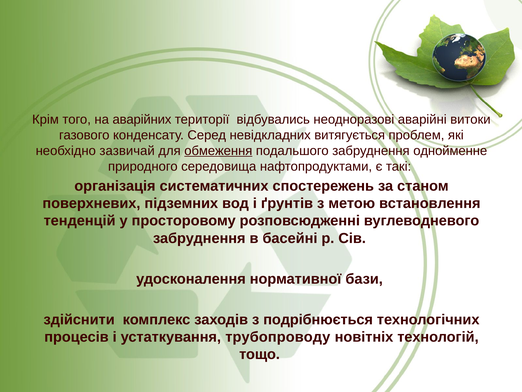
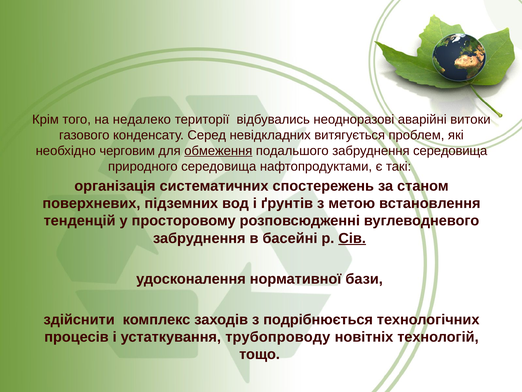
аварійних: аварійних -> недалеко
зазвичай: зазвичай -> черговим
забруднення однойменне: однойменне -> середовища
Сів underline: none -> present
